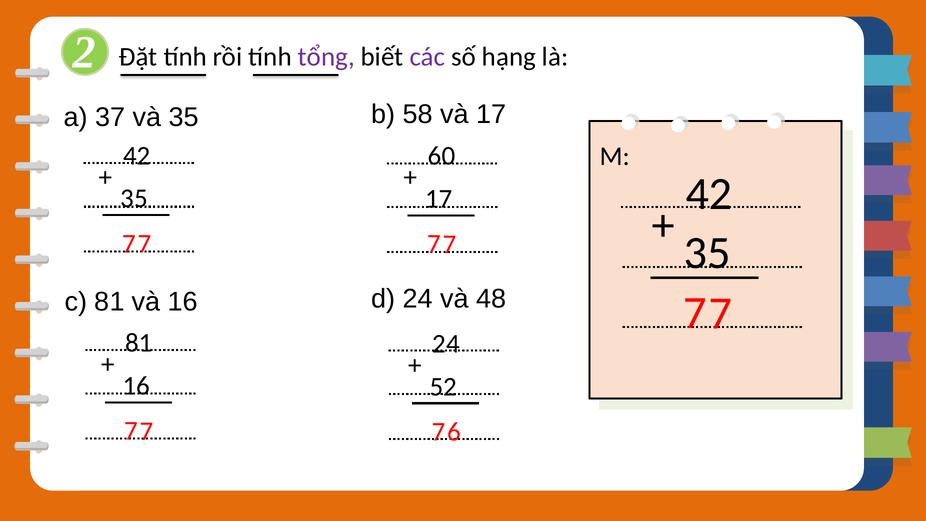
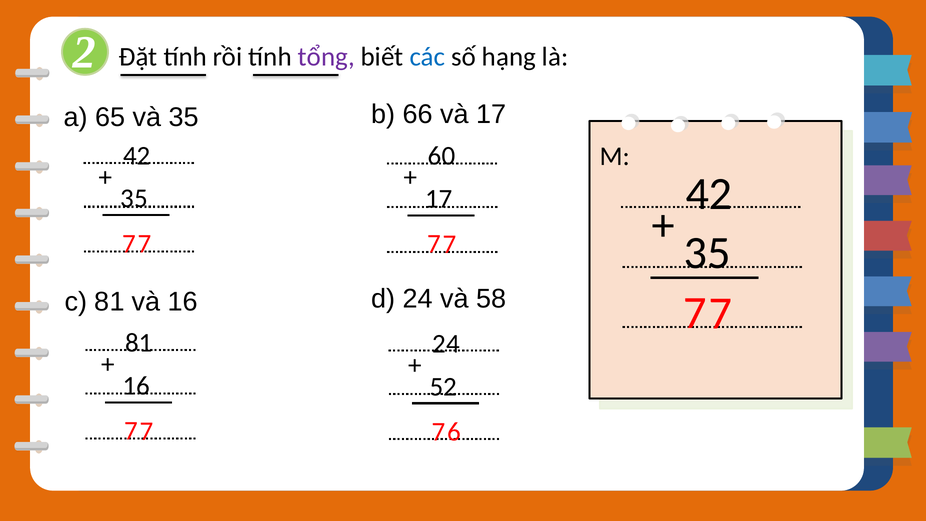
các colour: purple -> blue
37: 37 -> 65
58: 58 -> 66
48: 48 -> 58
